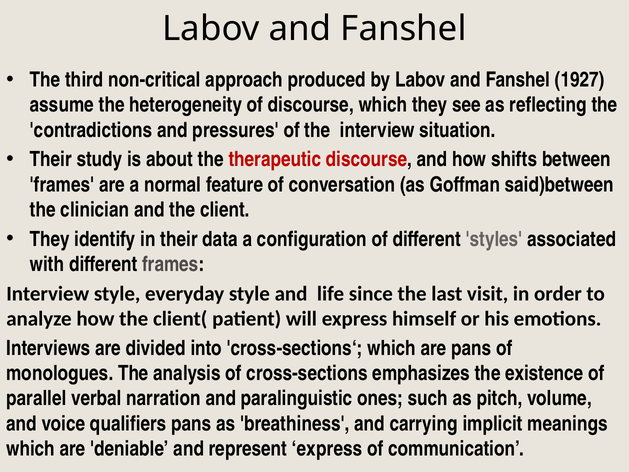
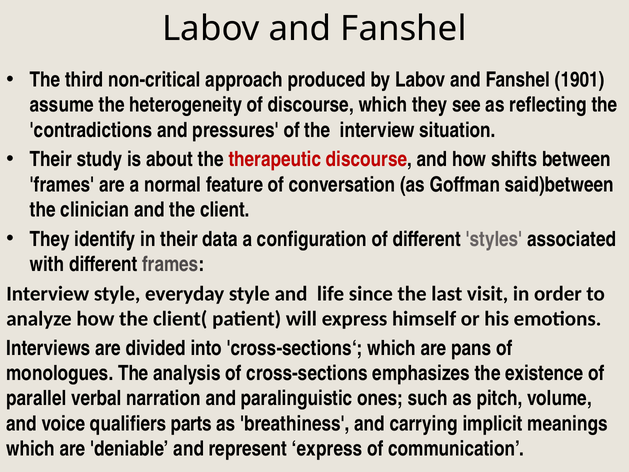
1927: 1927 -> 1901
qualifiers pans: pans -> parts
